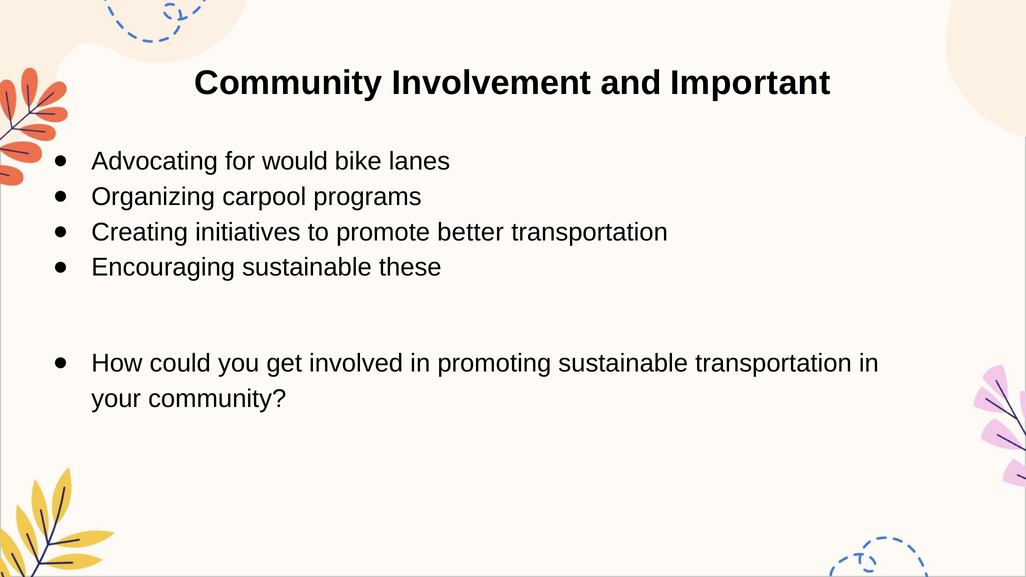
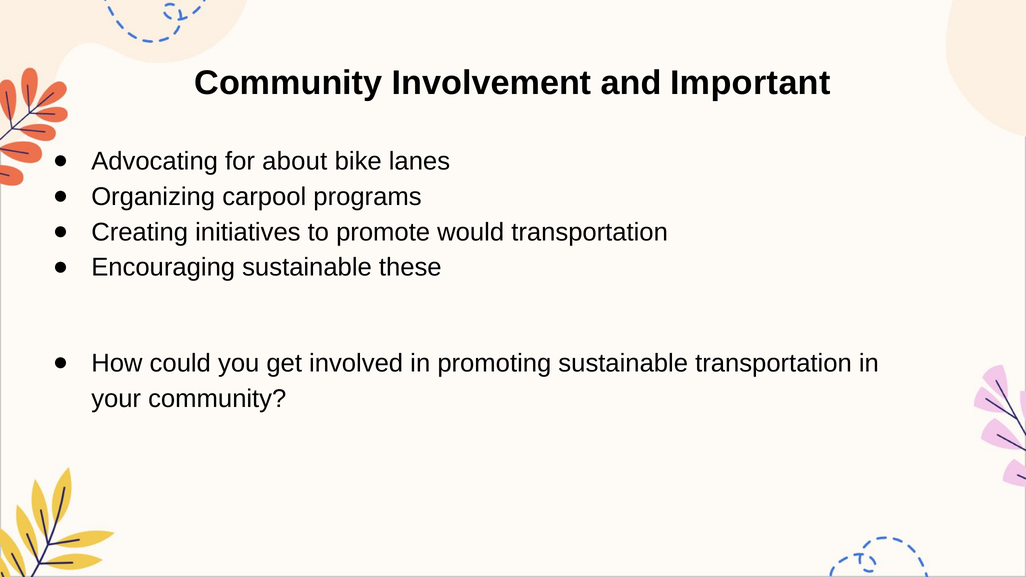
would: would -> about
better: better -> would
